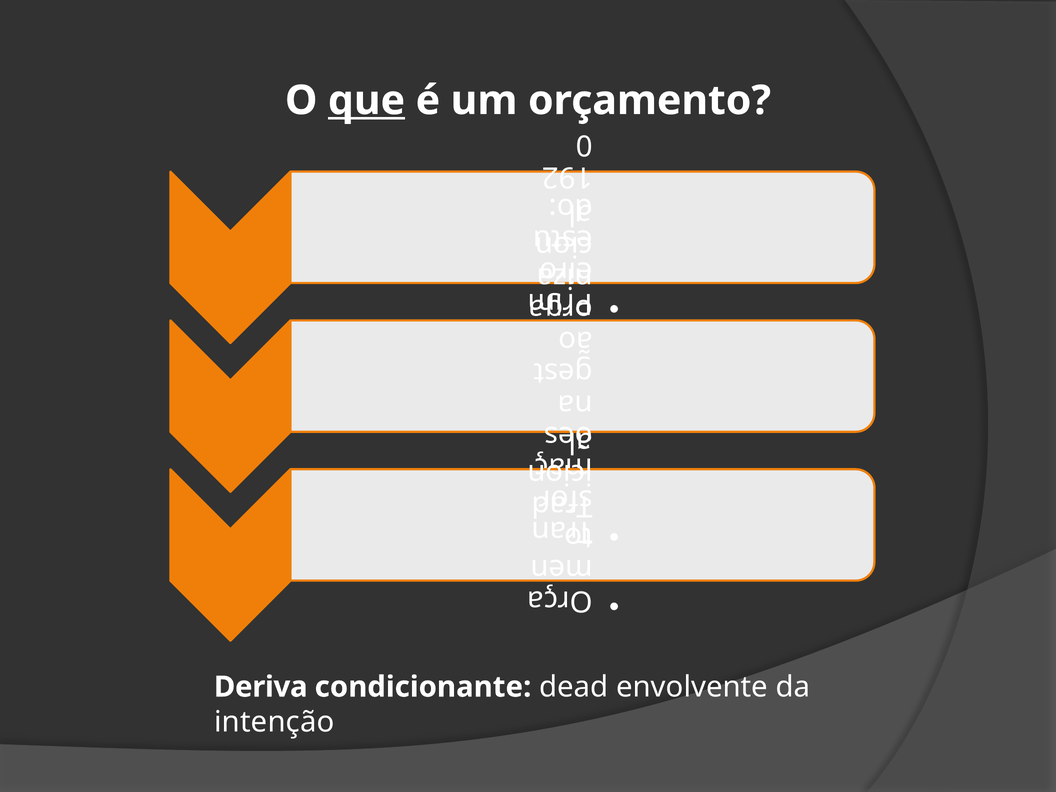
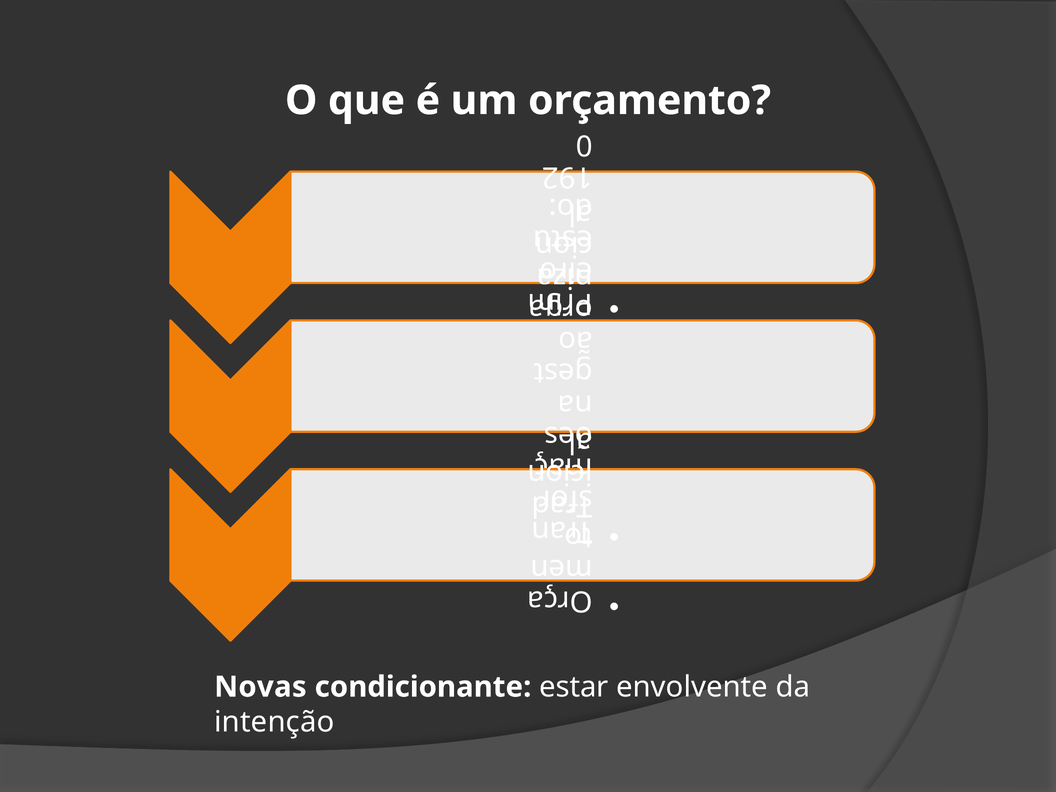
que underline: present -> none
Deriva: Deriva -> Novas
dead: dead -> estar
